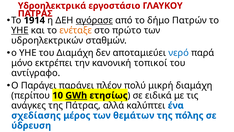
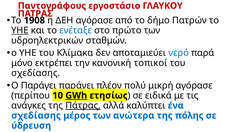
Υδροηλεκτρικά: Υδροηλεκτρικά -> Παντογράφους
1914: 1914 -> 1908
αγόρασε at (94, 20) underline: present -> none
ενέταξε colour: orange -> blue
του Διαμάχη: Διαμάχη -> Κλίμακα
αντίγραφο at (36, 73): αντίγραφο -> σχεδίασης
μικρή διαμάχη: διαμάχη -> αγόρασε
Πάτρας underline: none -> present
θεμάτων: θεμάτων -> ανώτερα
